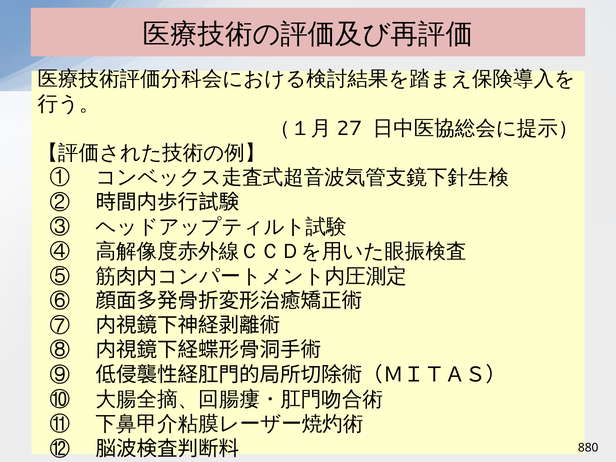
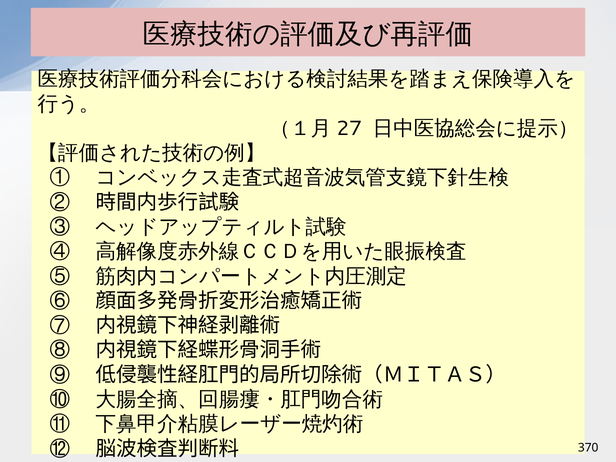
880: 880 -> 370
